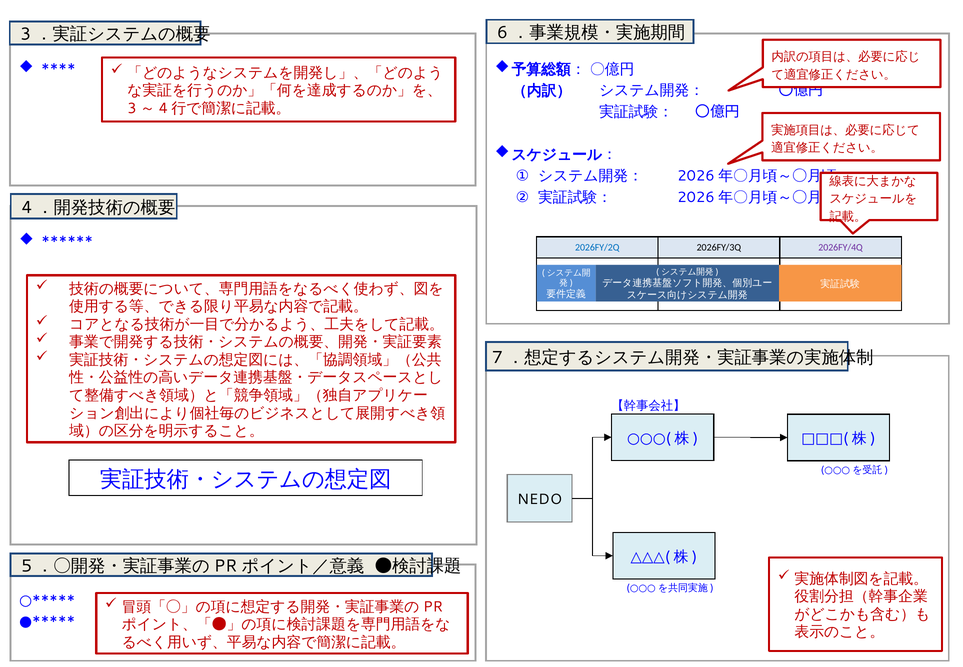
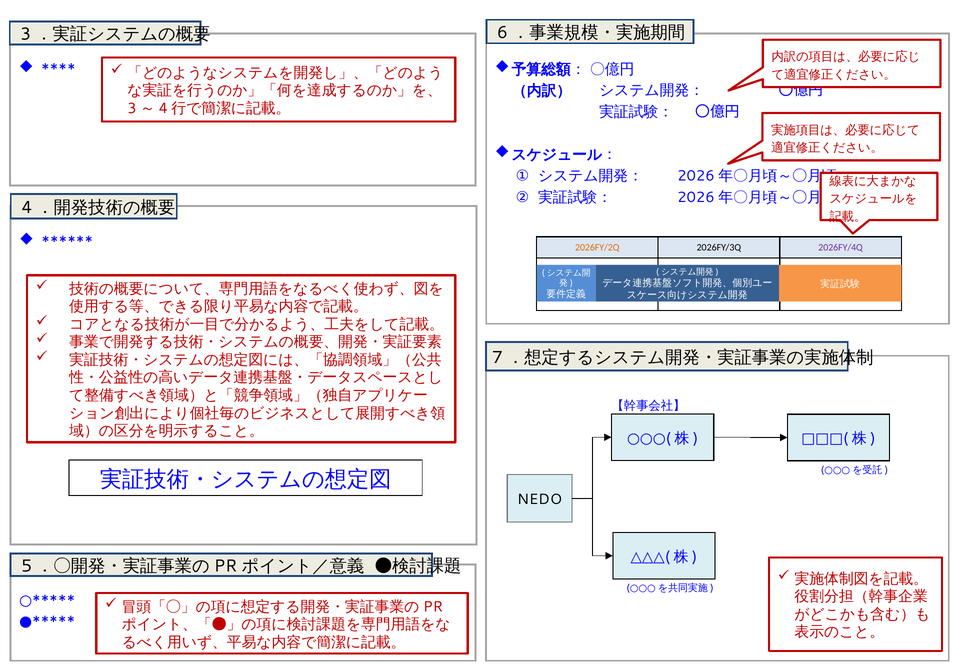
2026FY/2Q colour: blue -> orange
